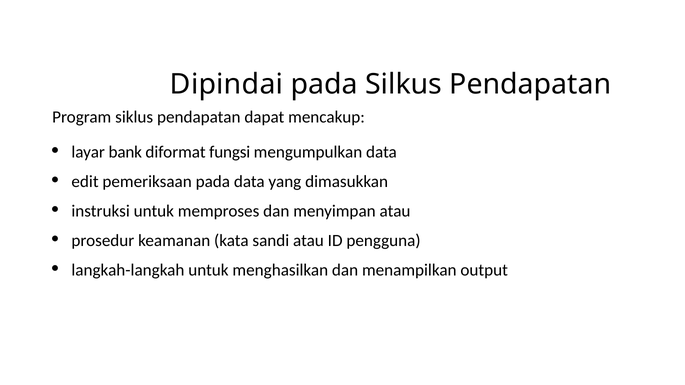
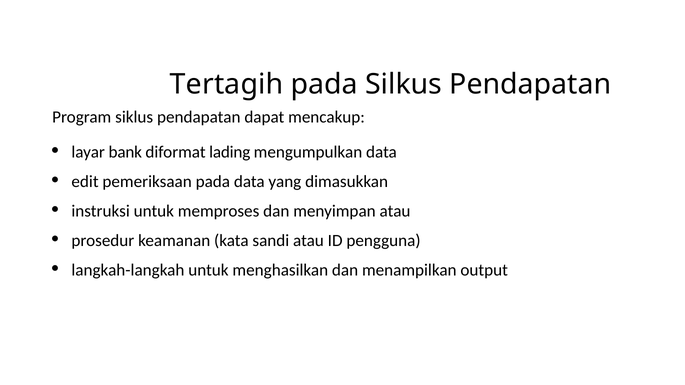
Dipindai: Dipindai -> Tertagih
fungsi: fungsi -> lading
